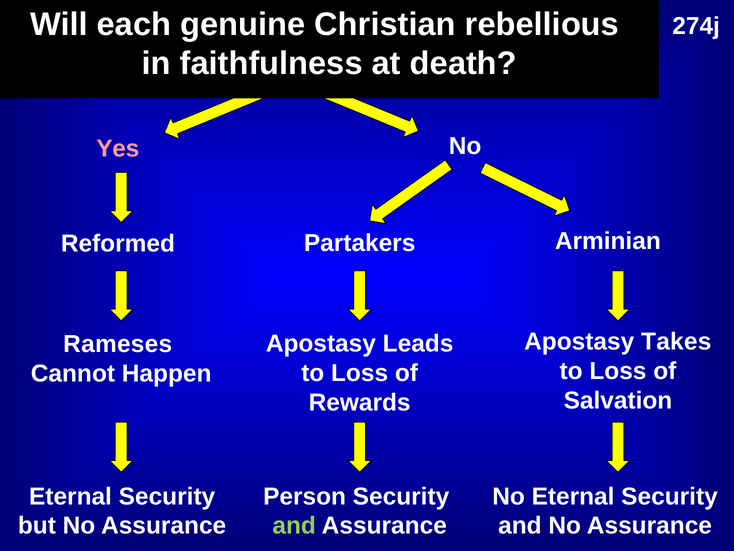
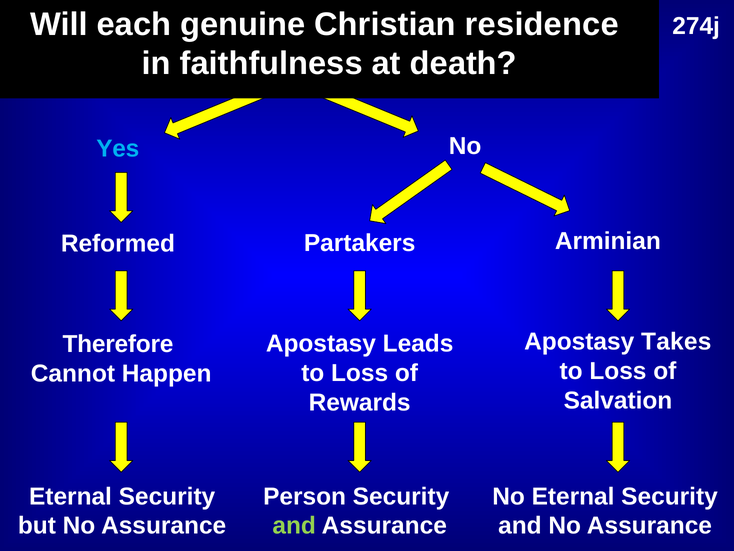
rebellious: rebellious -> residence
Yes colour: pink -> light blue
Rameses: Rameses -> Therefore
